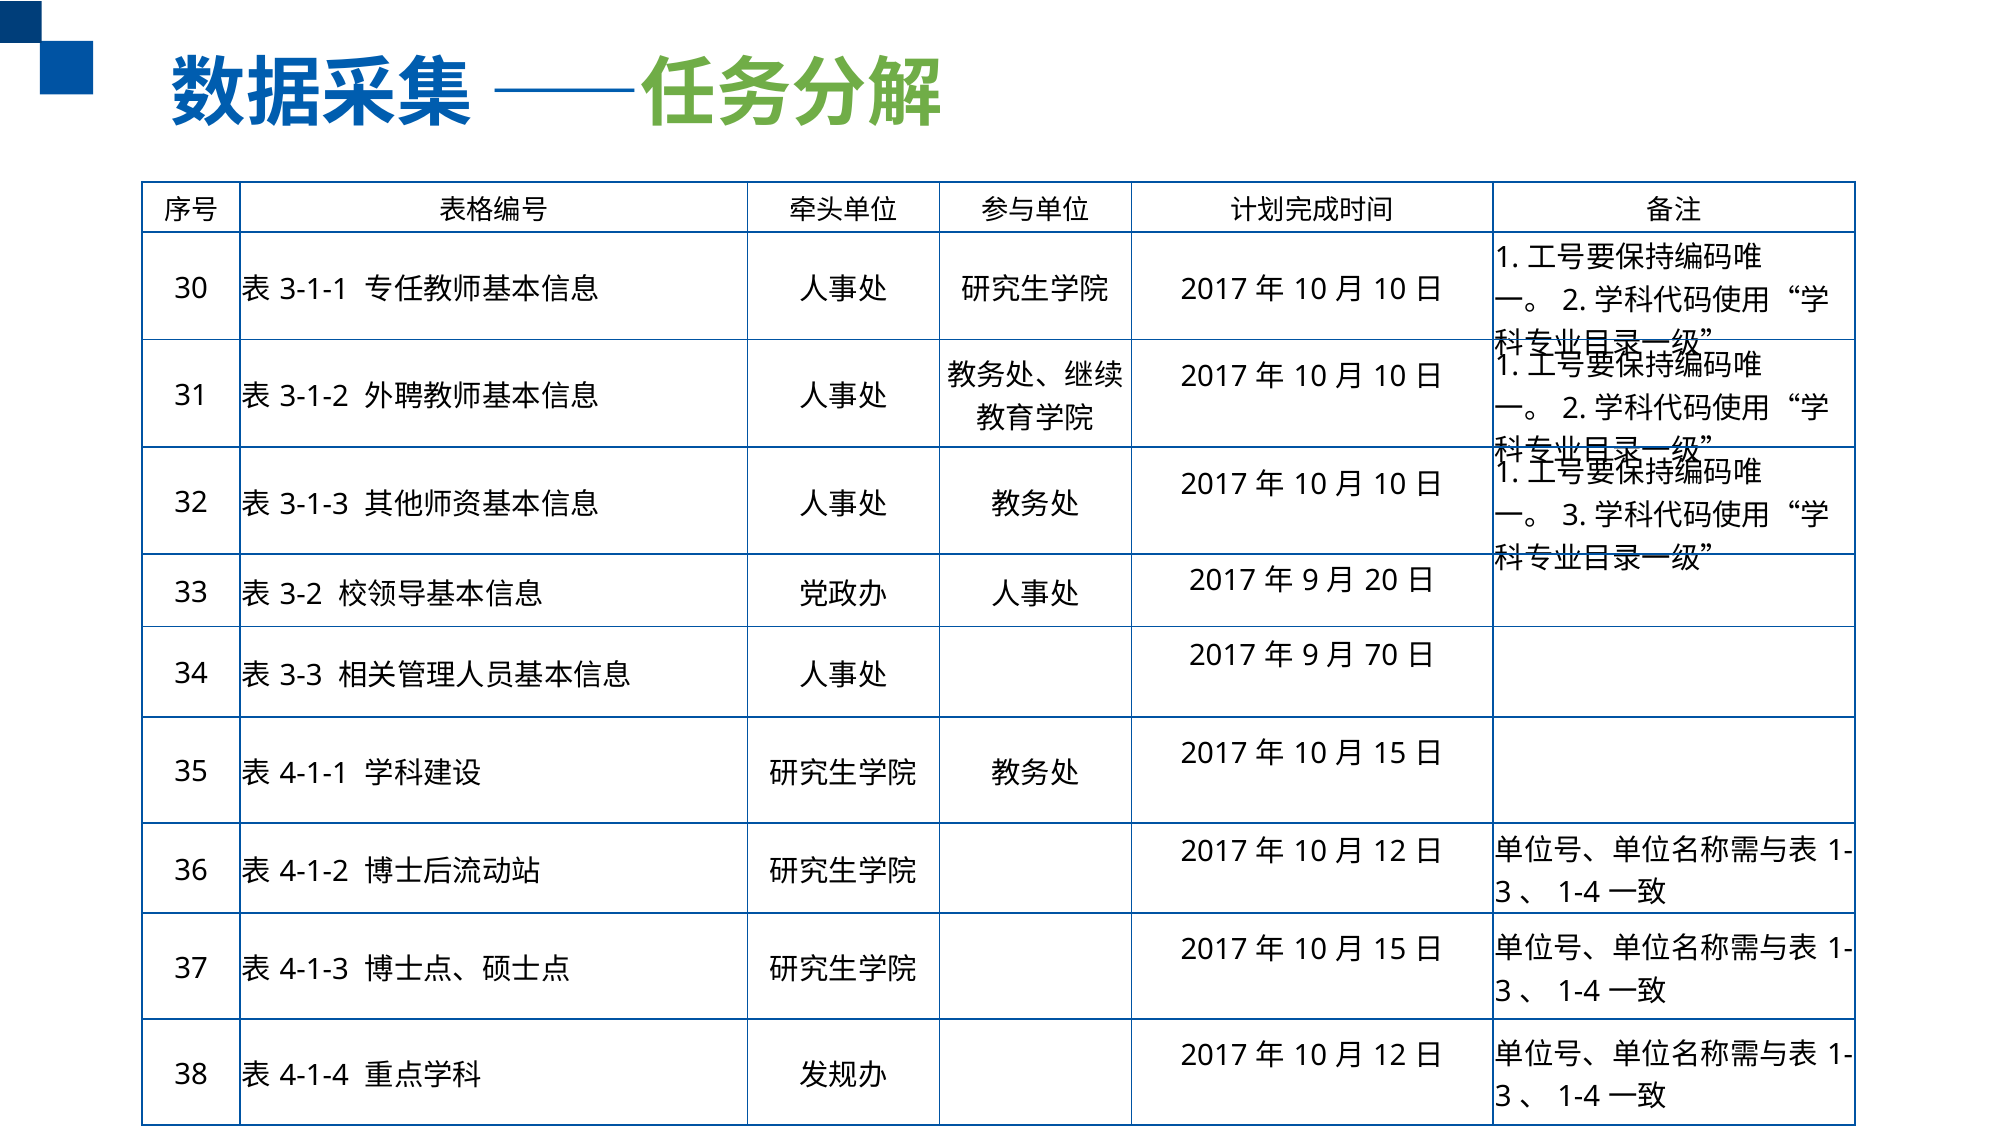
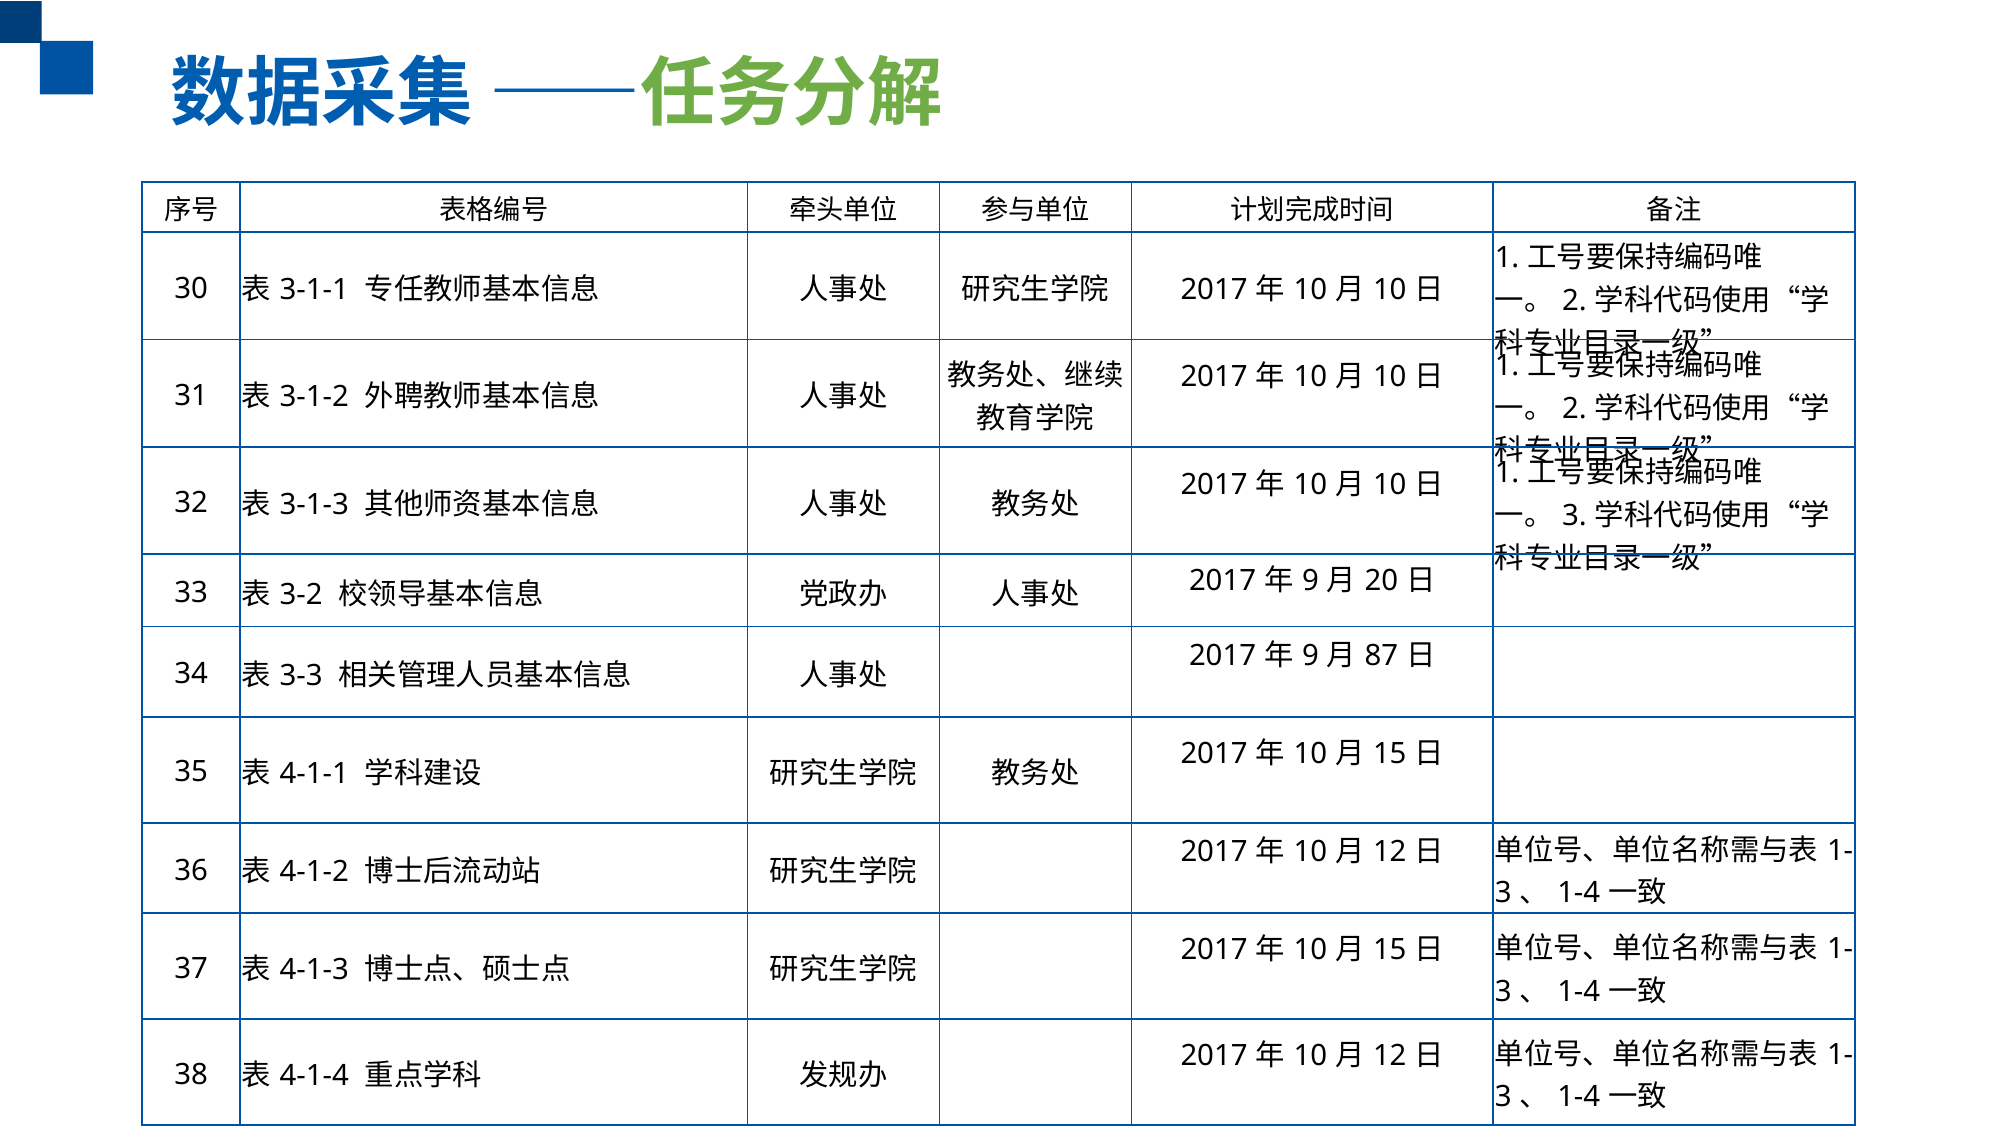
70: 70 -> 87
